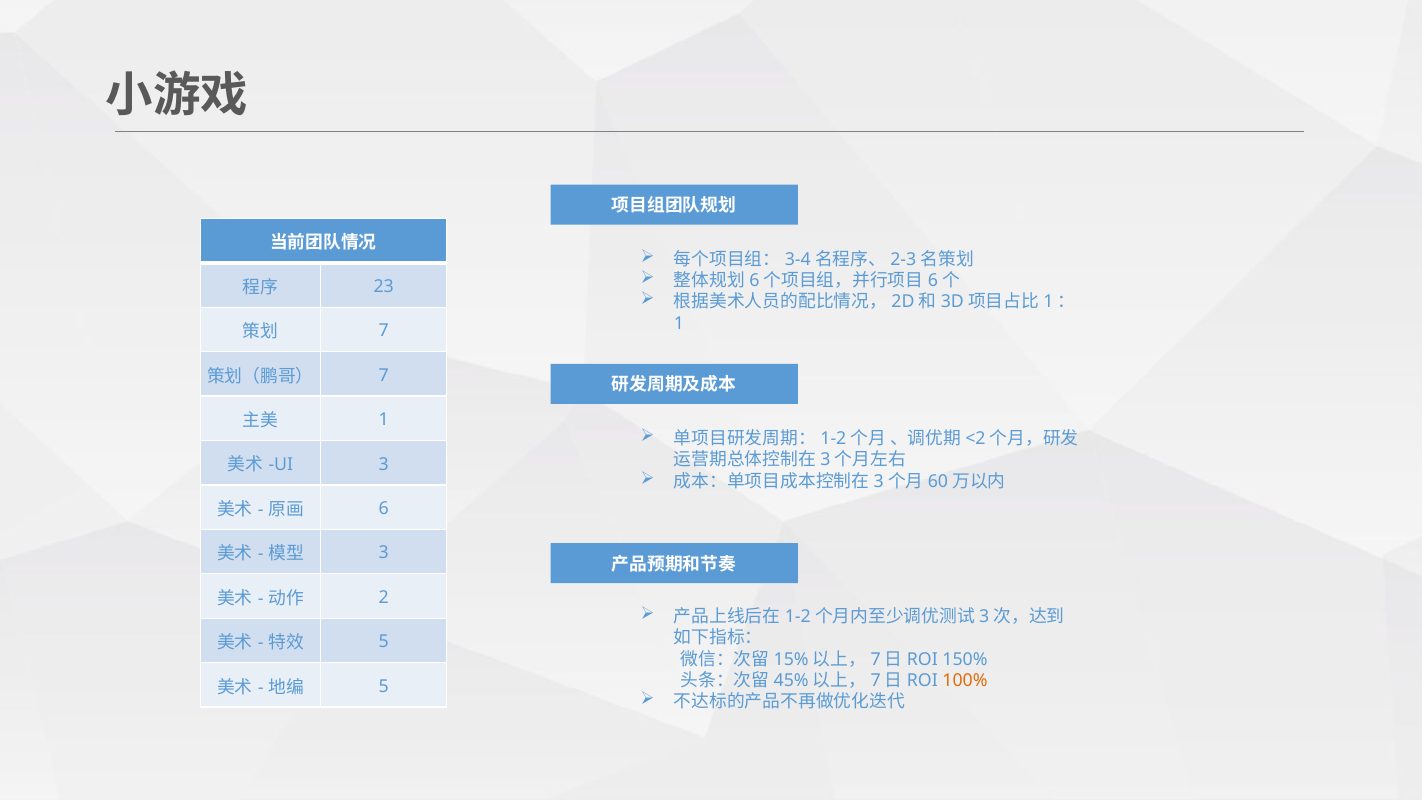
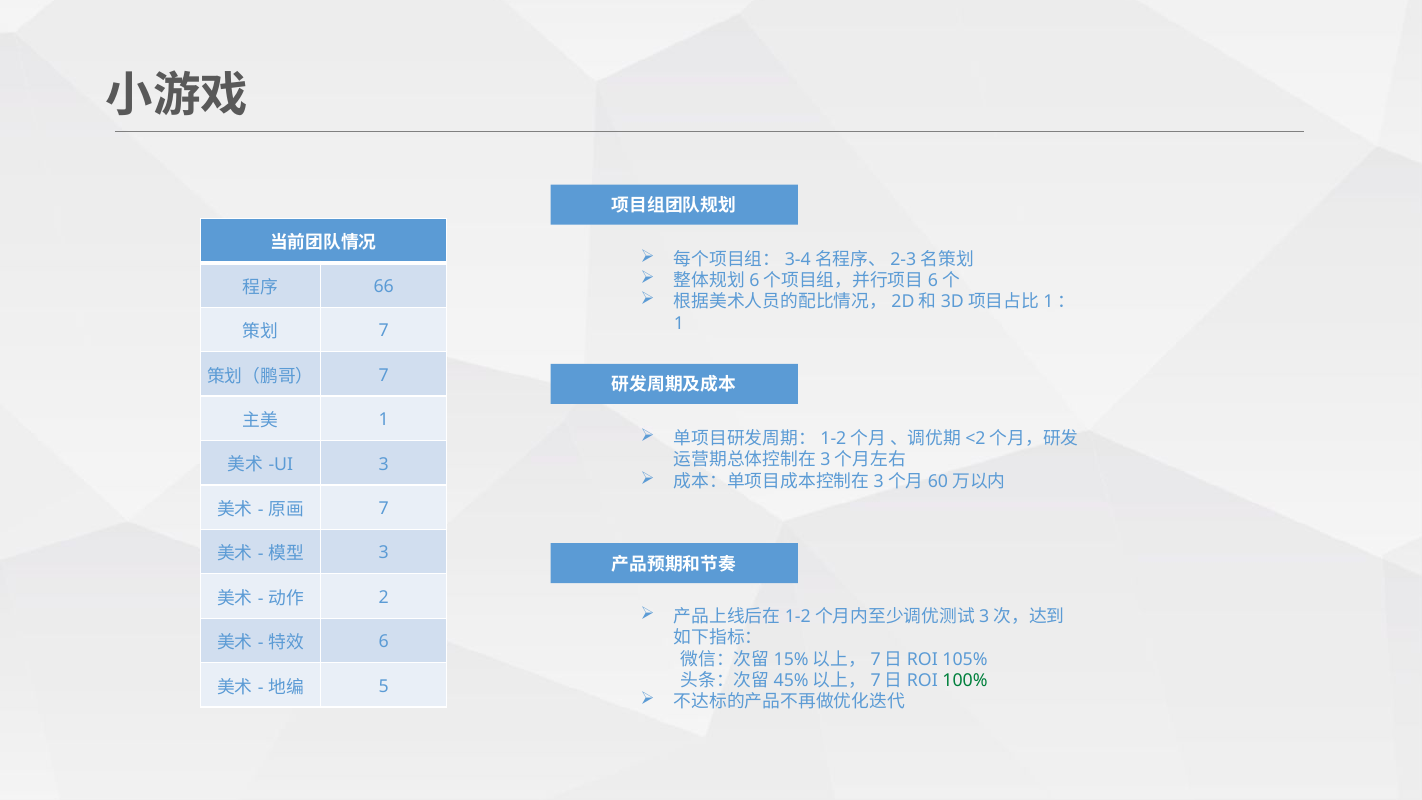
23: 23 -> 66
6 at (384, 509): 6 -> 7
5 at (384, 642): 5 -> 6
150%: 150% -> 105%
100% colour: orange -> green
